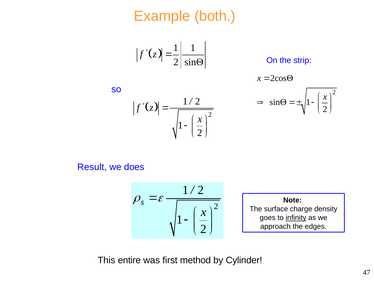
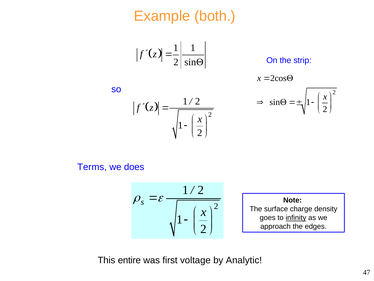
Result: Result -> Terms
method: method -> voltage
Cylinder: Cylinder -> Analytic
